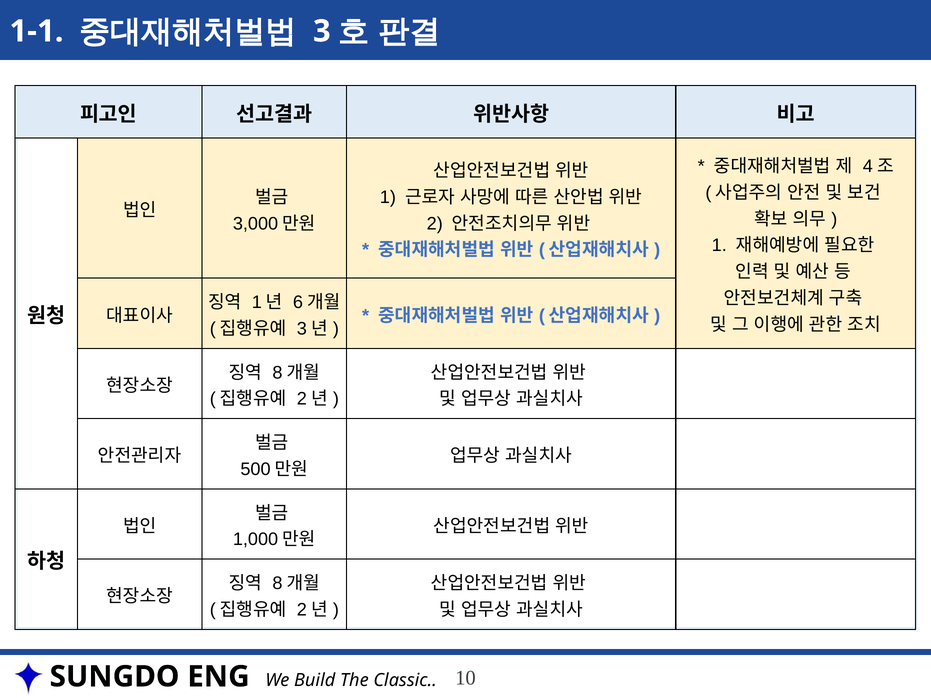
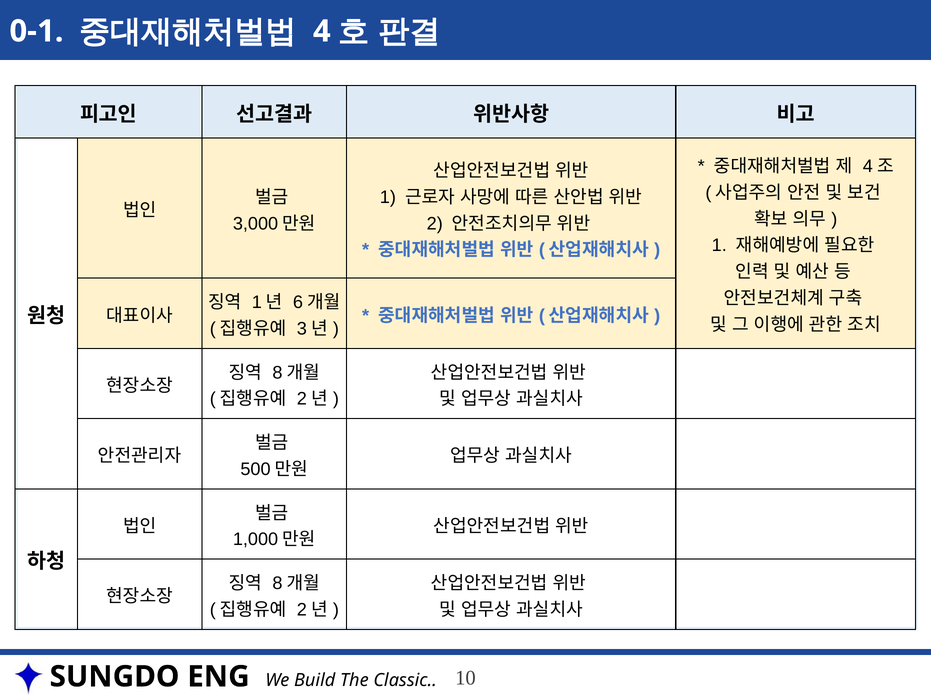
1-1: 1-1 -> 0-1
3: 3 -> 4
